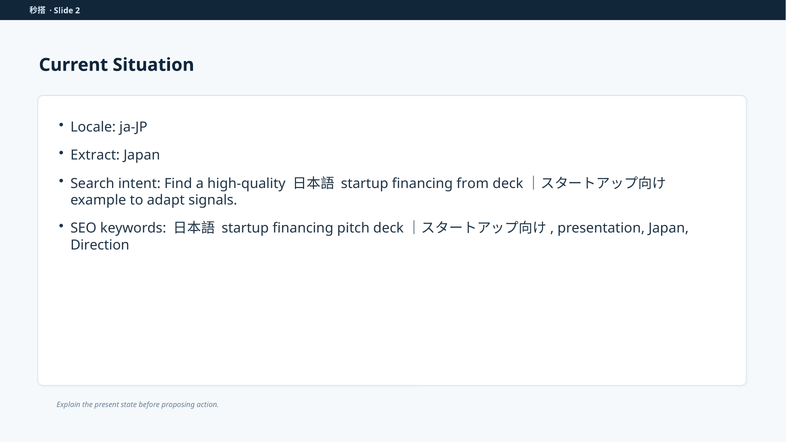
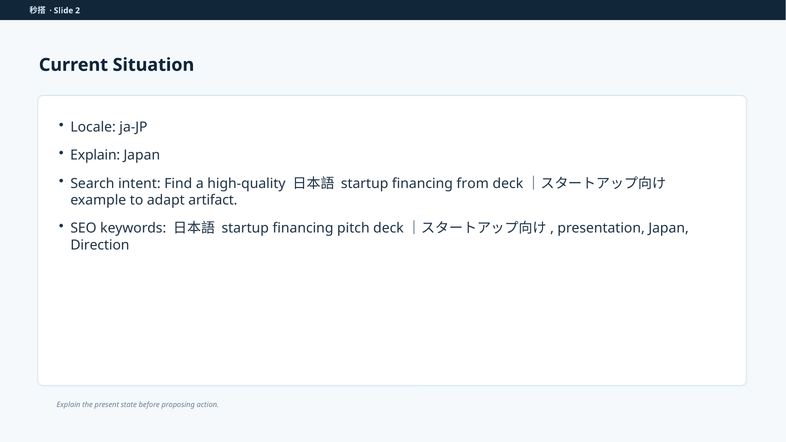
Extract at (95, 155): Extract -> Explain
signals: signals -> artifact
